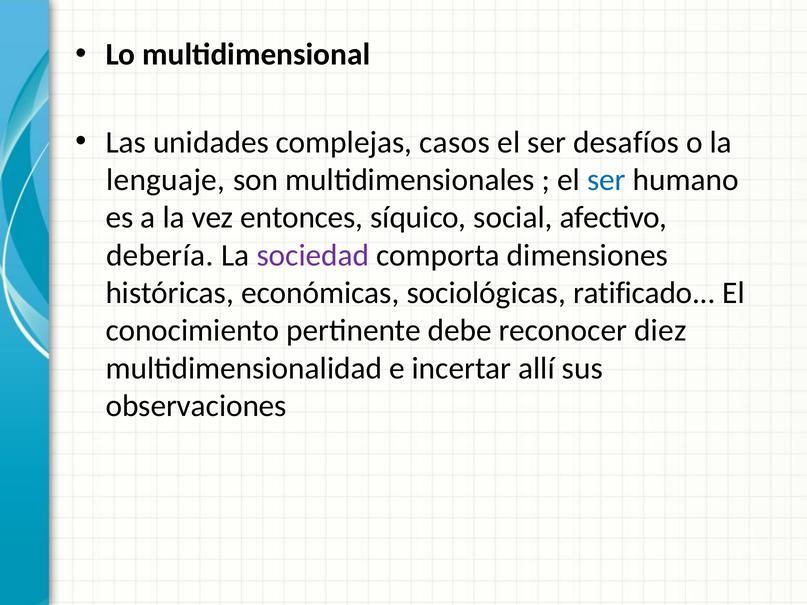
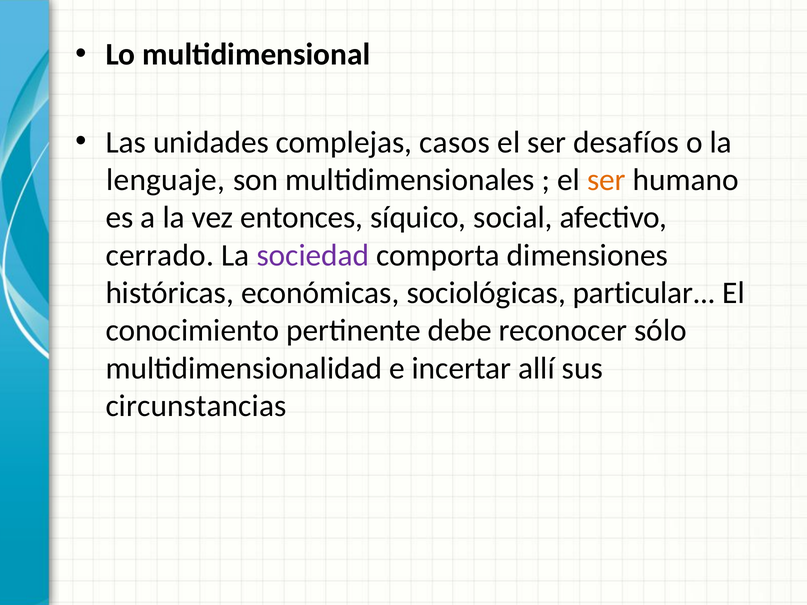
ser at (606, 180) colour: blue -> orange
debería: debería -> cerrado
ratificado: ratificado -> particular
diez: diez -> sólo
observaciones: observaciones -> circunstancias
